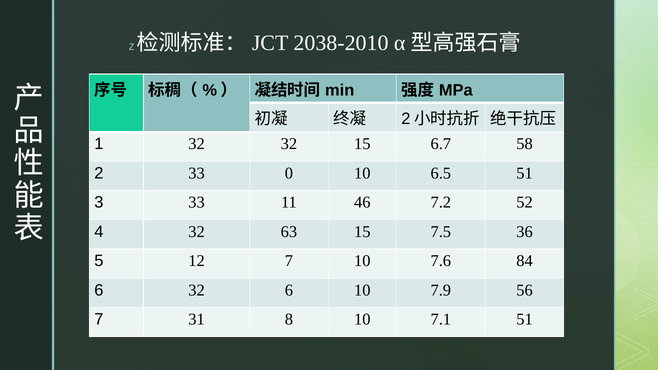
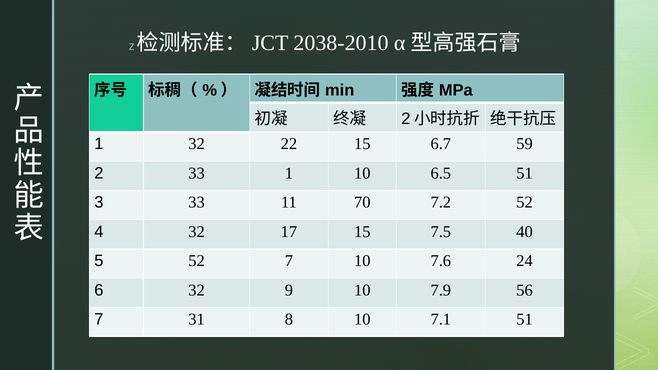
32 32: 32 -> 22
58: 58 -> 59
33 0: 0 -> 1
46: 46 -> 70
63: 63 -> 17
36: 36 -> 40
5 12: 12 -> 52
84: 84 -> 24
32 6: 6 -> 9
